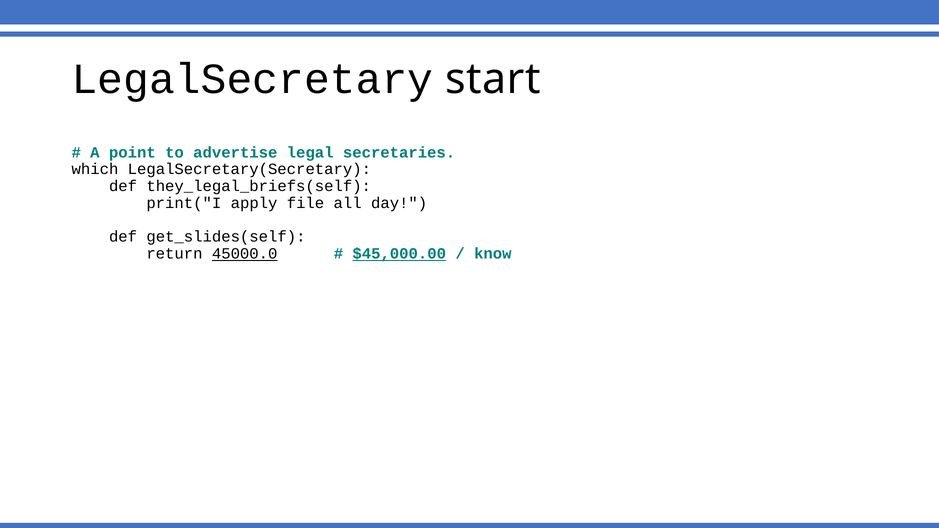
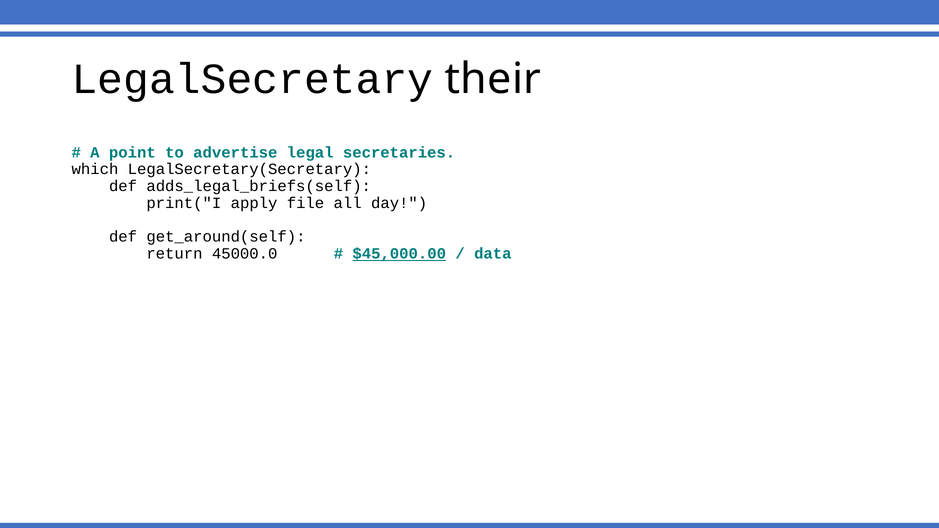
start: start -> their
they_legal_briefs(self: they_legal_briefs(self -> adds_legal_briefs(self
get_slides(self: get_slides(self -> get_around(self
45000.0 underline: present -> none
know: know -> data
